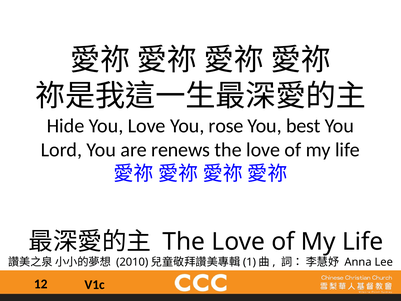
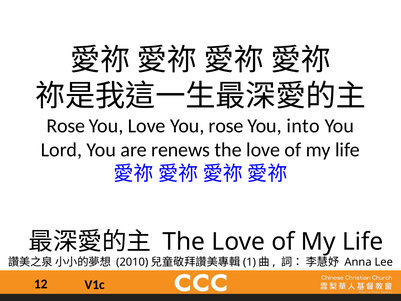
Hide at (66, 126): Hide -> Rose
best: best -> into
